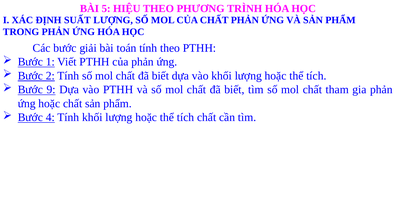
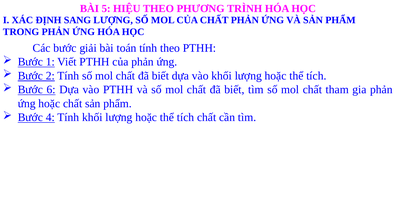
SUẤT: SUẤT -> SANG
9: 9 -> 6
